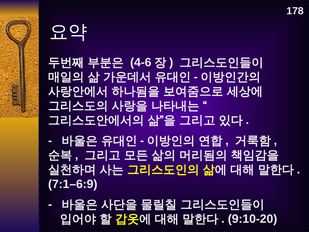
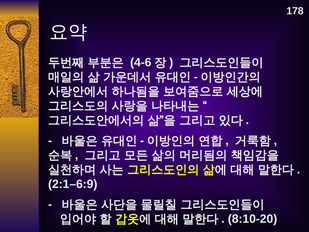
7:1–6:9: 7:1–6:9 -> 2:1–6:9
9:10-20: 9:10-20 -> 8:10-20
